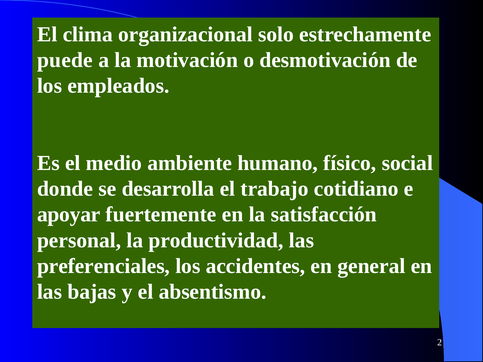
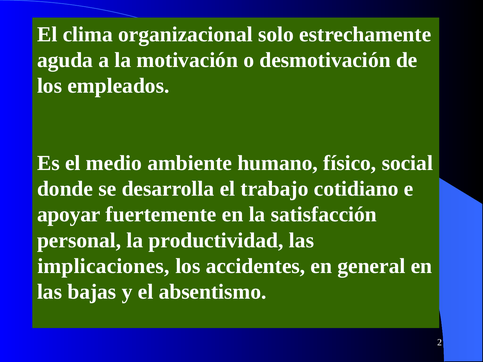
puede: puede -> aguda
preferenciales: preferenciales -> implicaciones
